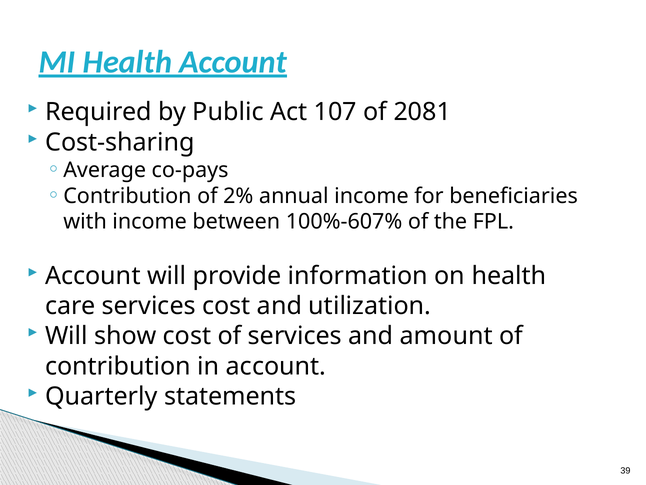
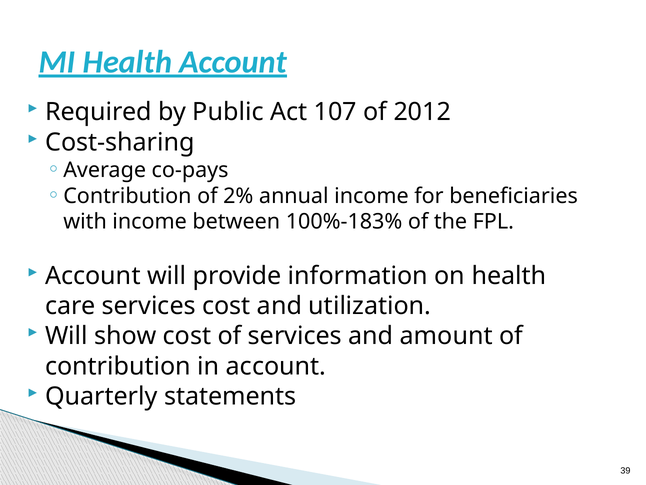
2081: 2081 -> 2012
100%-607%: 100%-607% -> 100%-183%
